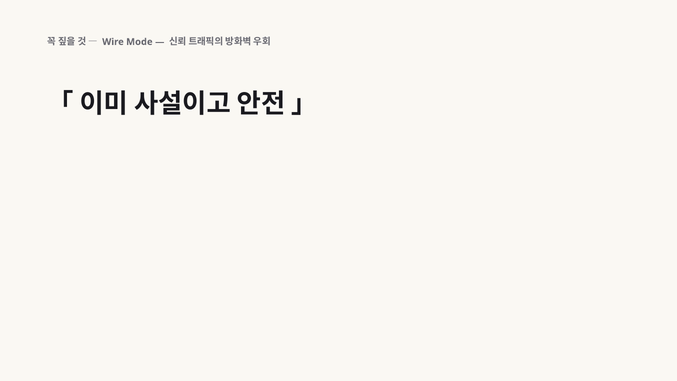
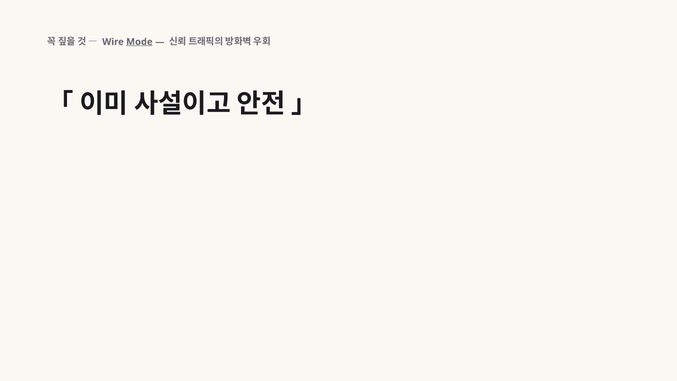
Mode underline: none -> present
